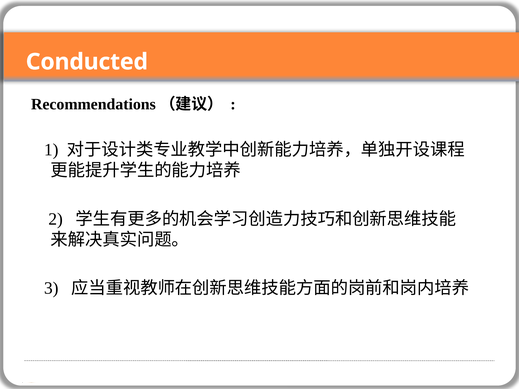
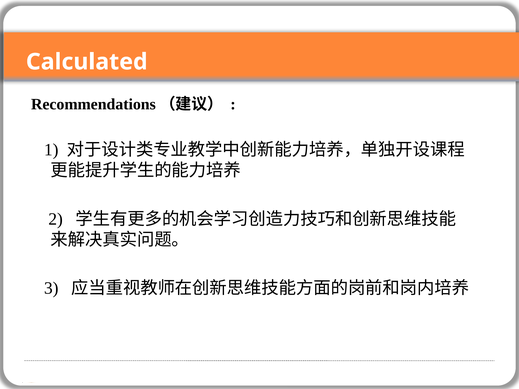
Conducted: Conducted -> Calculated
